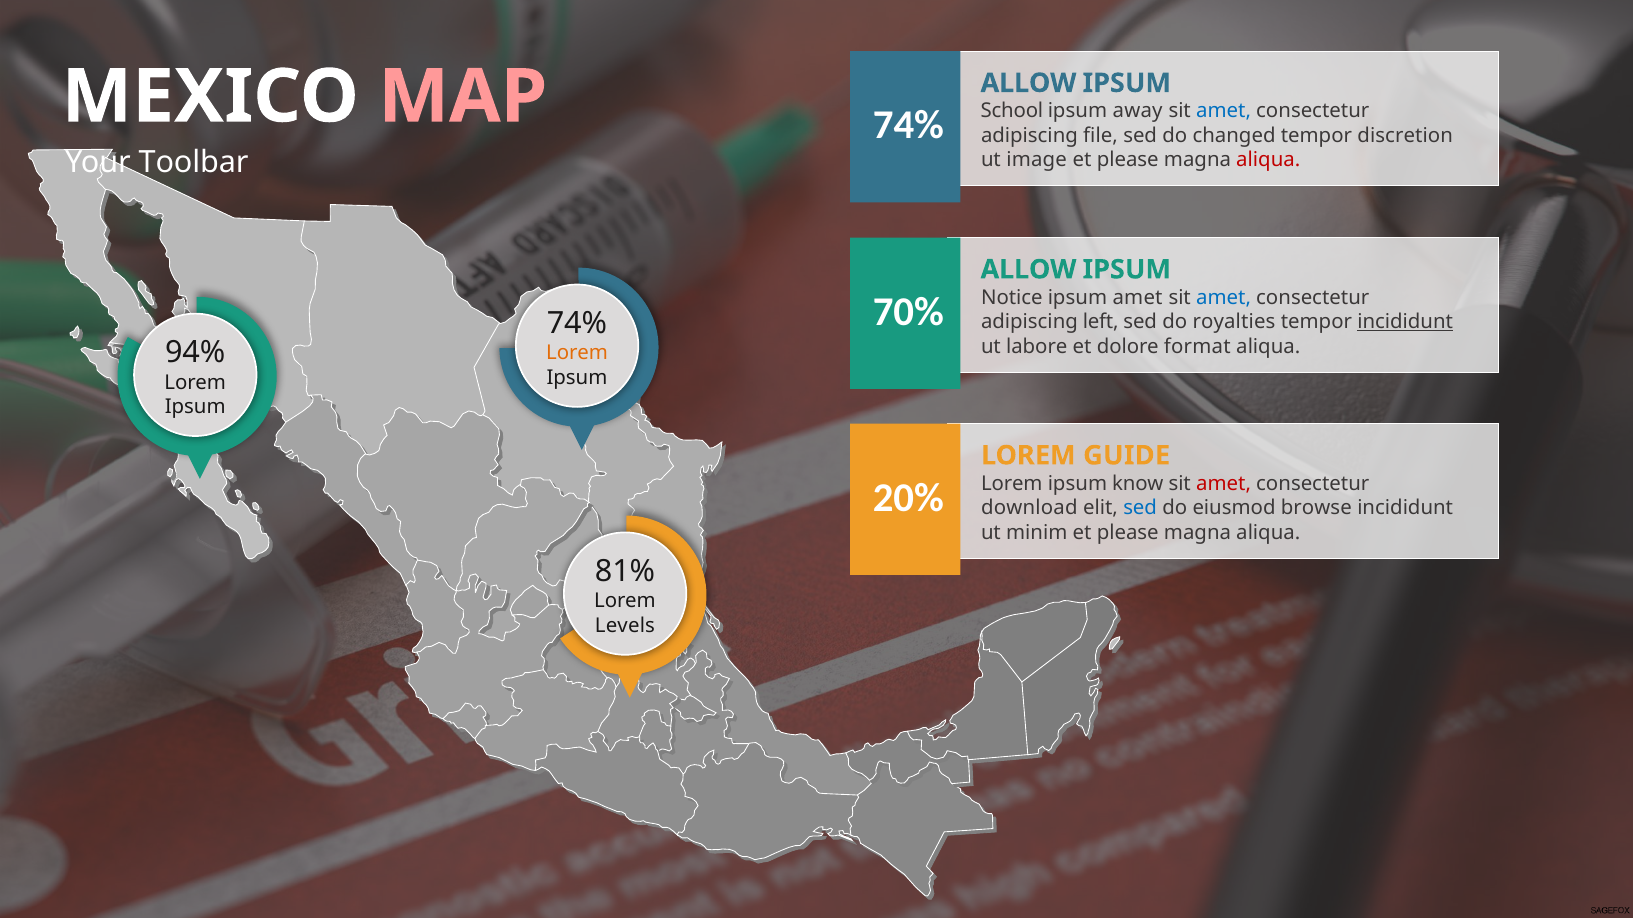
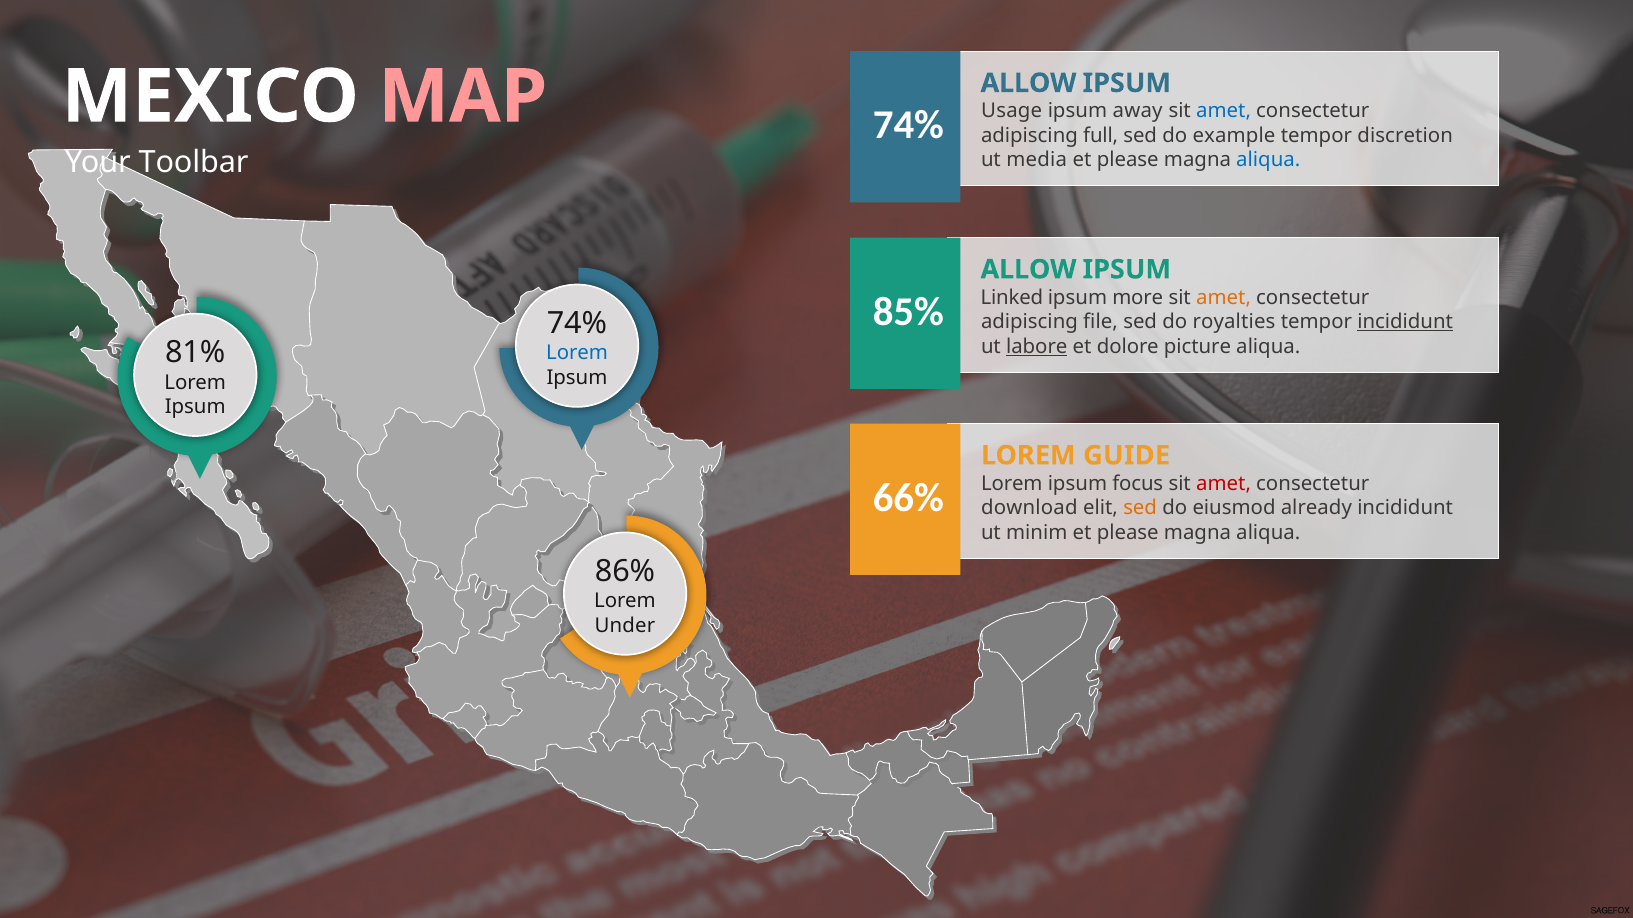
School: School -> Usage
file: file -> full
changed: changed -> example
image: image -> media
aliqua at (1268, 160) colour: red -> blue
Notice: Notice -> Linked
ipsum amet: amet -> more
amet at (1224, 298) colour: blue -> orange
70%: 70% -> 85%
left: left -> file
labore underline: none -> present
format: format -> picture
94%: 94% -> 81%
Lorem at (577, 353) colour: orange -> blue
know: know -> focus
20%: 20% -> 66%
sed at (1140, 508) colour: blue -> orange
browse: browse -> already
81%: 81% -> 86%
Levels: Levels -> Under
